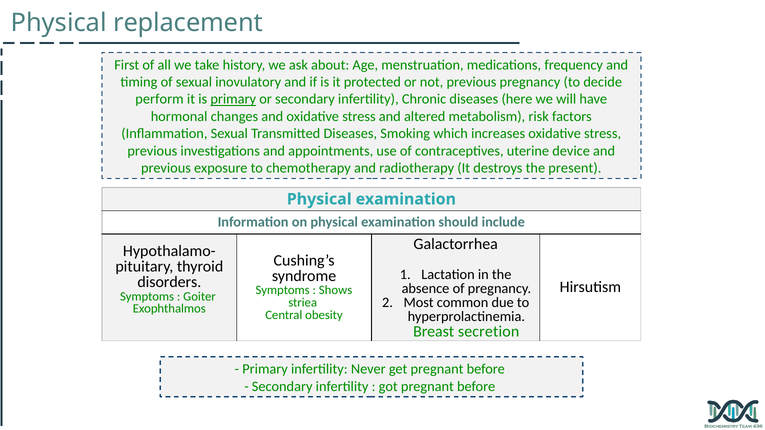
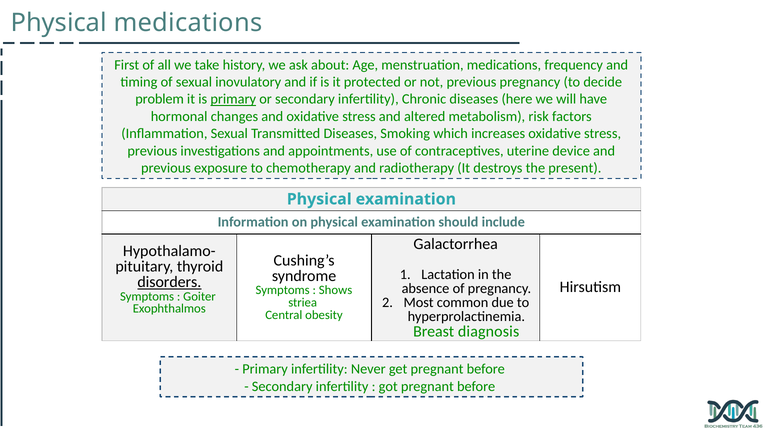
Physical replacement: replacement -> medications
perform: perform -> problem
disorders underline: none -> present
secretion: secretion -> diagnosis
